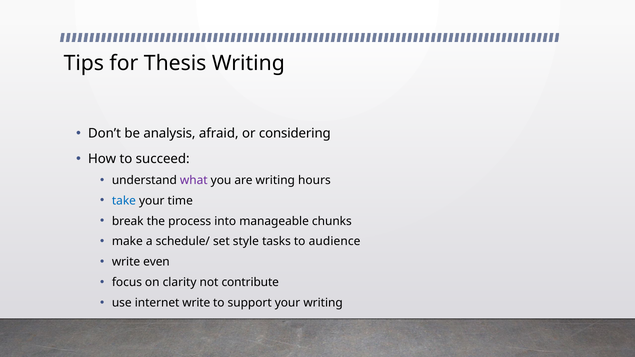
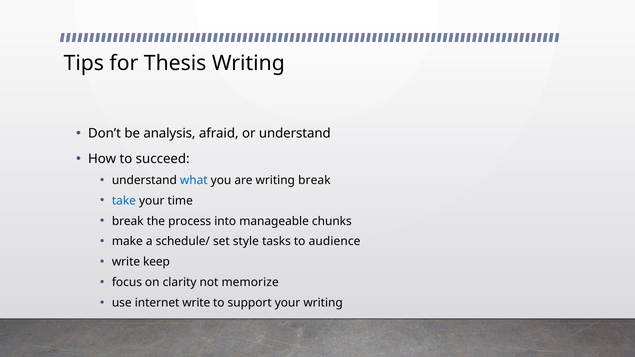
or considering: considering -> understand
what colour: purple -> blue
writing hours: hours -> break
even: even -> keep
contribute: contribute -> memorize
